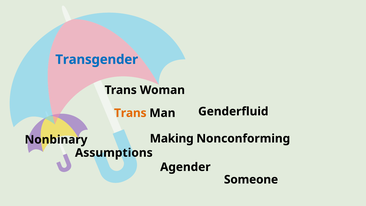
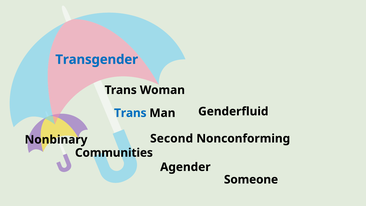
Trans at (130, 113) colour: orange -> blue
Making: Making -> Second
Assumptions: Assumptions -> Communities
